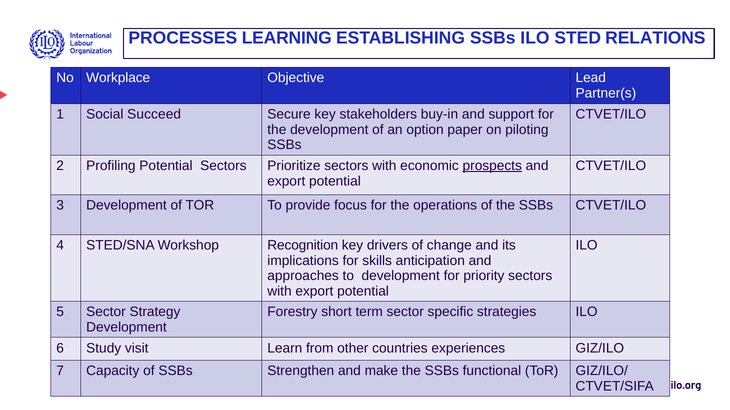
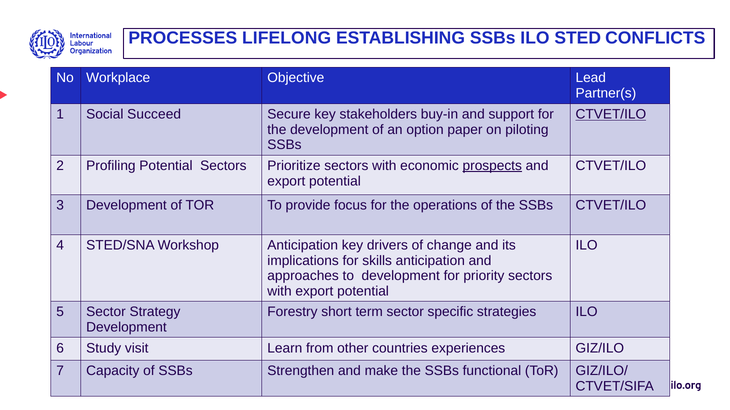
LEARNING: LEARNING -> LIFELONG
RELATIONS: RELATIONS -> CONFLICTS
CTVET/ILO at (611, 114) underline: none -> present
Workshop Recognition: Recognition -> Anticipation
